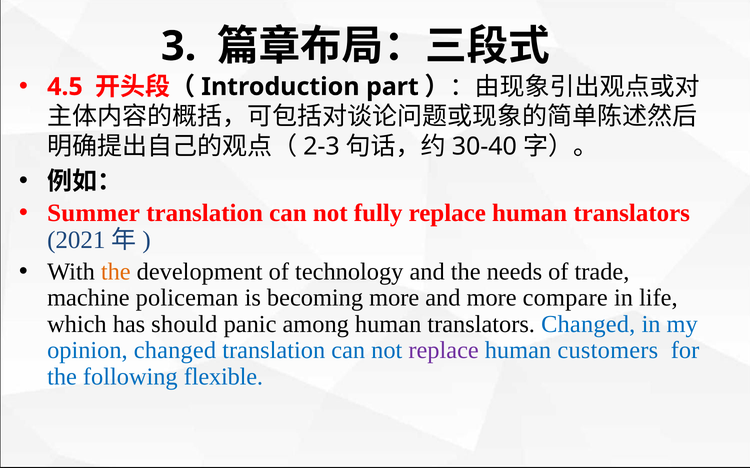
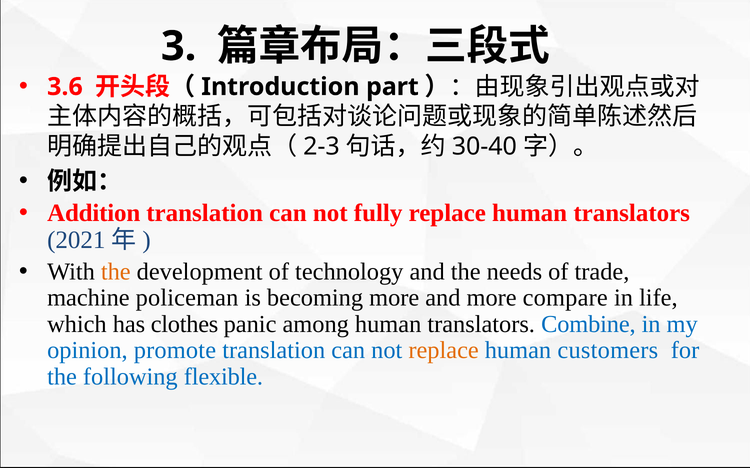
4.5: 4.5 -> 3.6
Summer: Summer -> Addition
should: should -> clothes
translators Changed: Changed -> Combine
opinion changed: changed -> promote
replace at (444, 351) colour: purple -> orange
